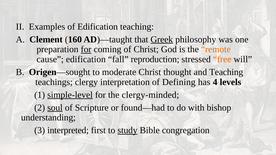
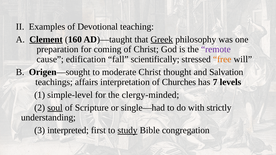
of Edification: Edification -> Devotional
Clement underline: none -> present
for at (86, 49) underline: present -> none
remote colour: orange -> purple
reproduction: reproduction -> scientifically
and Teaching: Teaching -> Salvation
clergy: clergy -> affairs
Defining: Defining -> Churches
4: 4 -> 7
simple-level underline: present -> none
found—had: found—had -> single—had
bishop: bishop -> strictly
